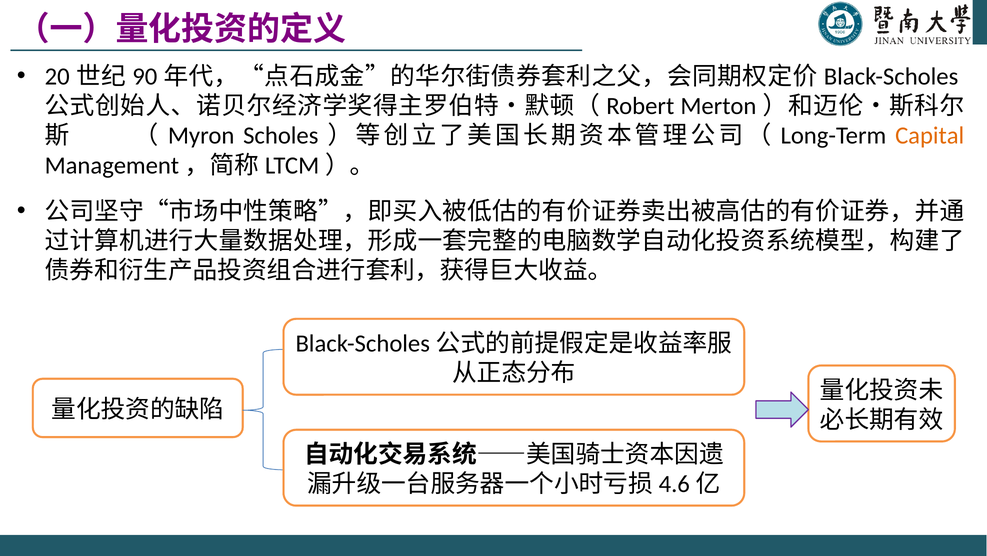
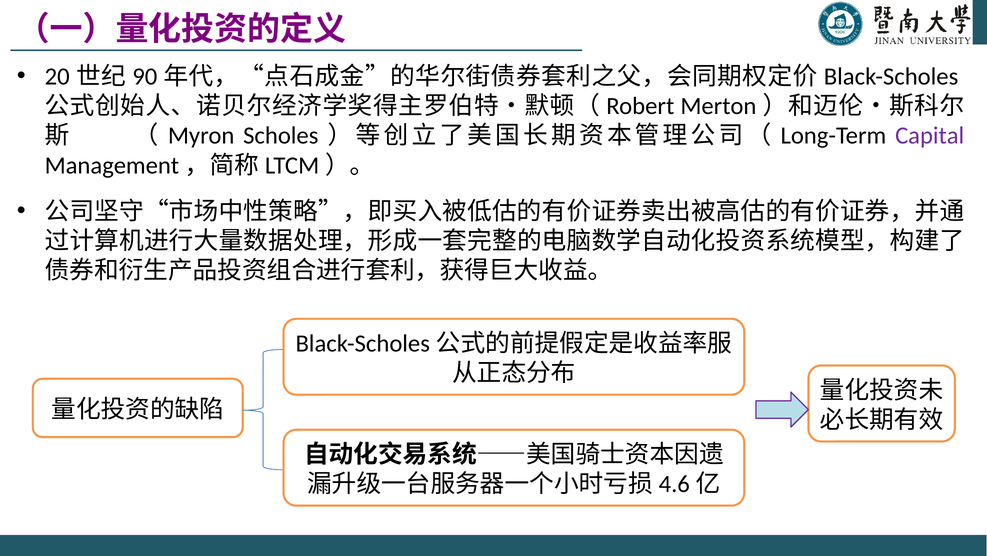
Capital colour: orange -> purple
